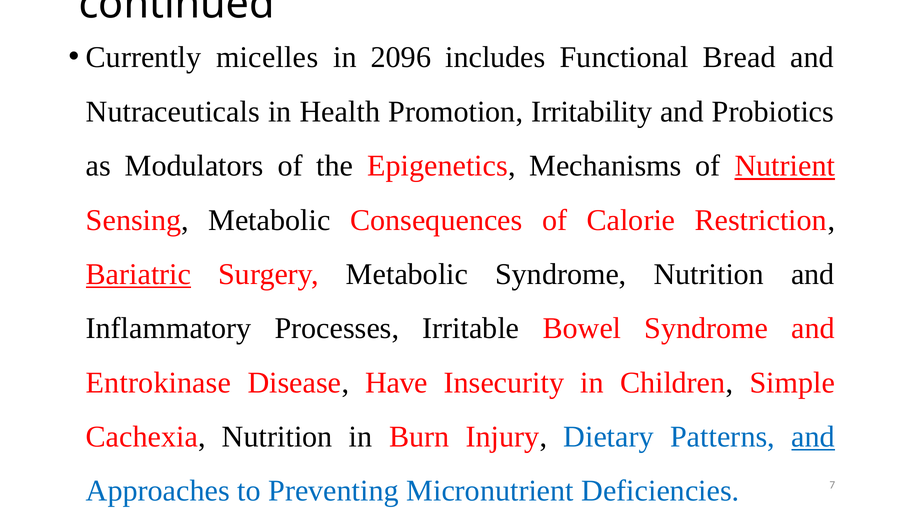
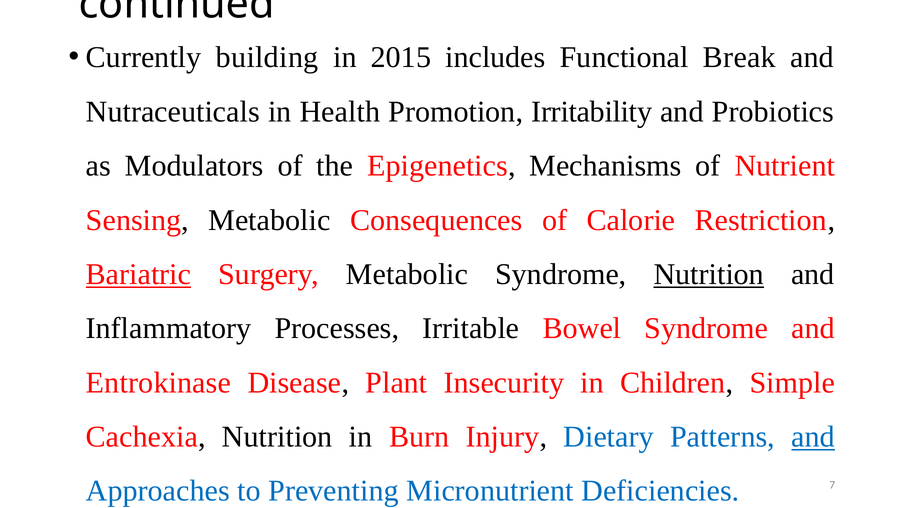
micelles: micelles -> building
2096: 2096 -> 2015
Bread: Bread -> Break
Nutrient underline: present -> none
Nutrition at (709, 275) underline: none -> present
Have: Have -> Plant
